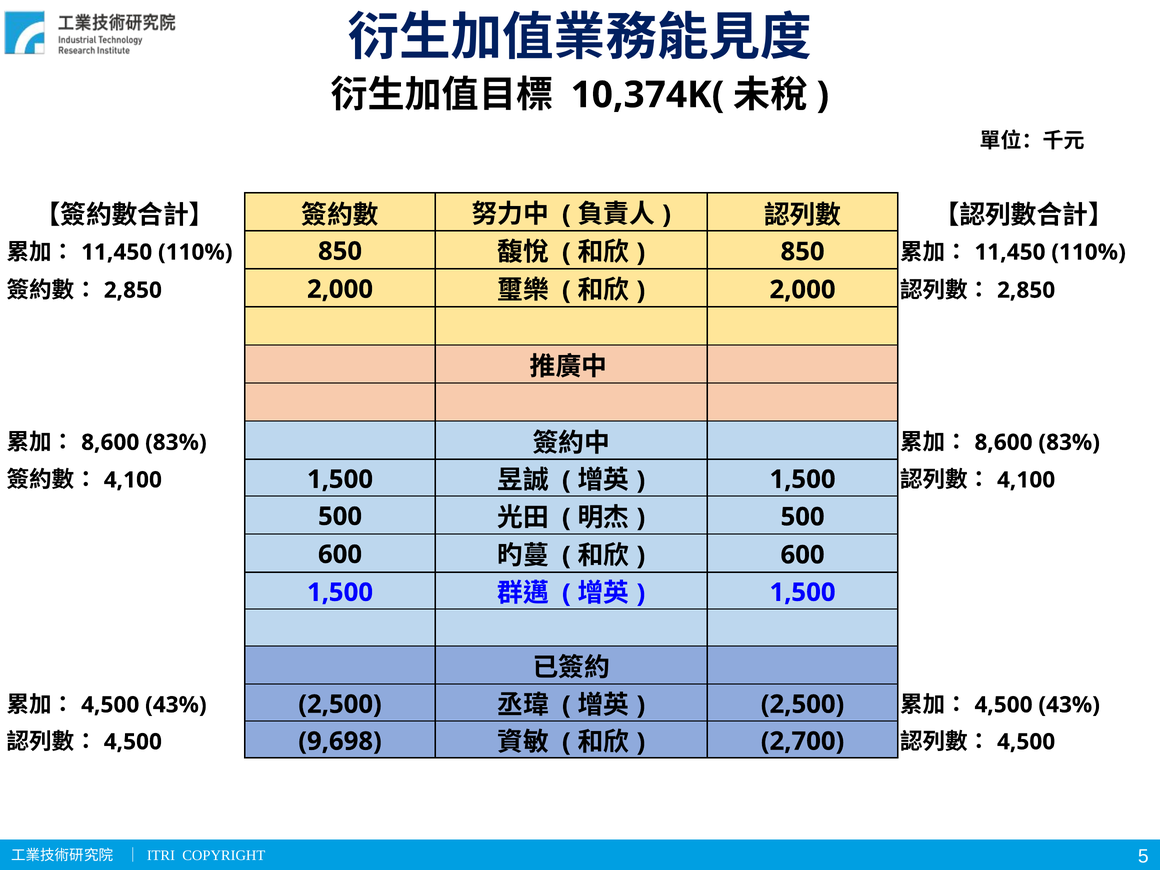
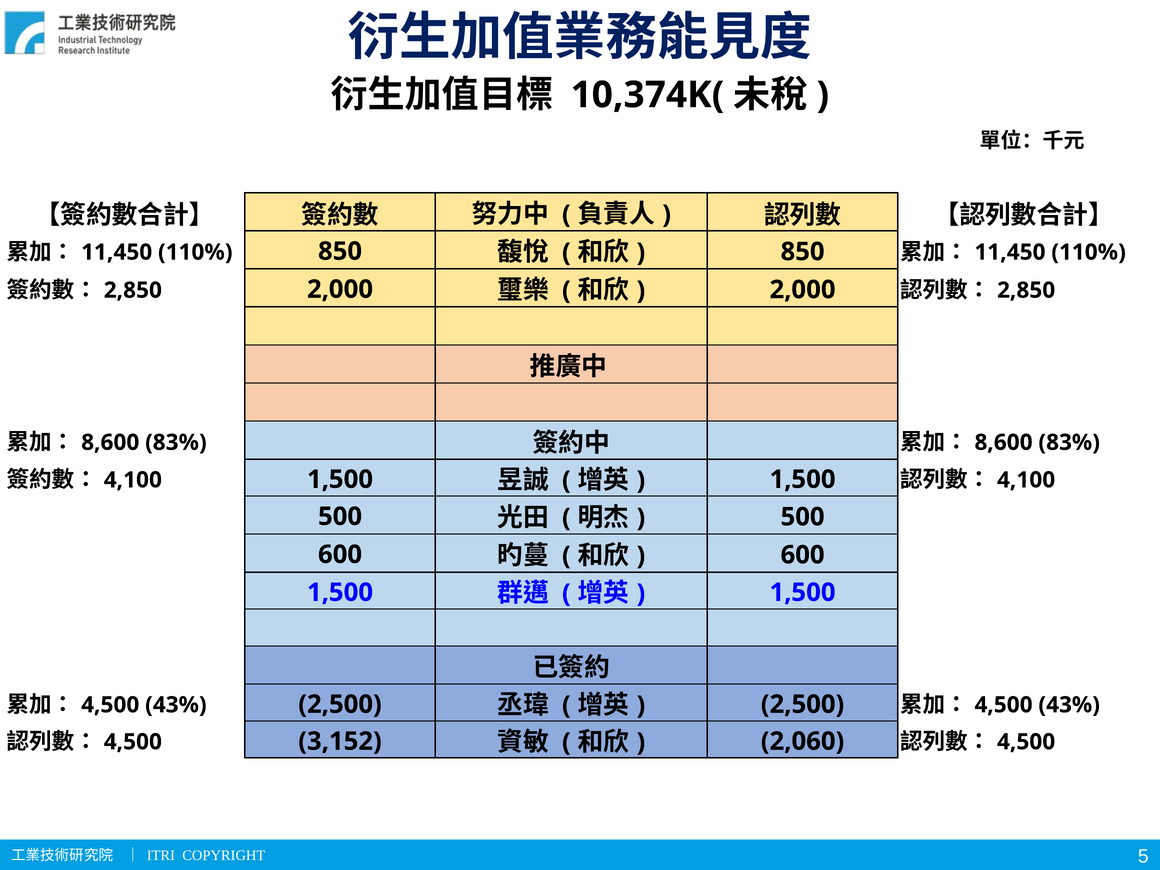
9,698: 9,698 -> 3,152
2,700: 2,700 -> 2,060
